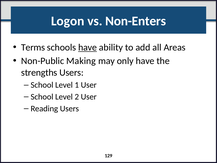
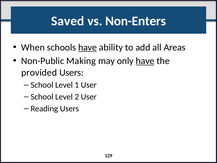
Logon: Logon -> Saved
Terms: Terms -> When
have at (145, 61) underline: none -> present
strengths: strengths -> provided
